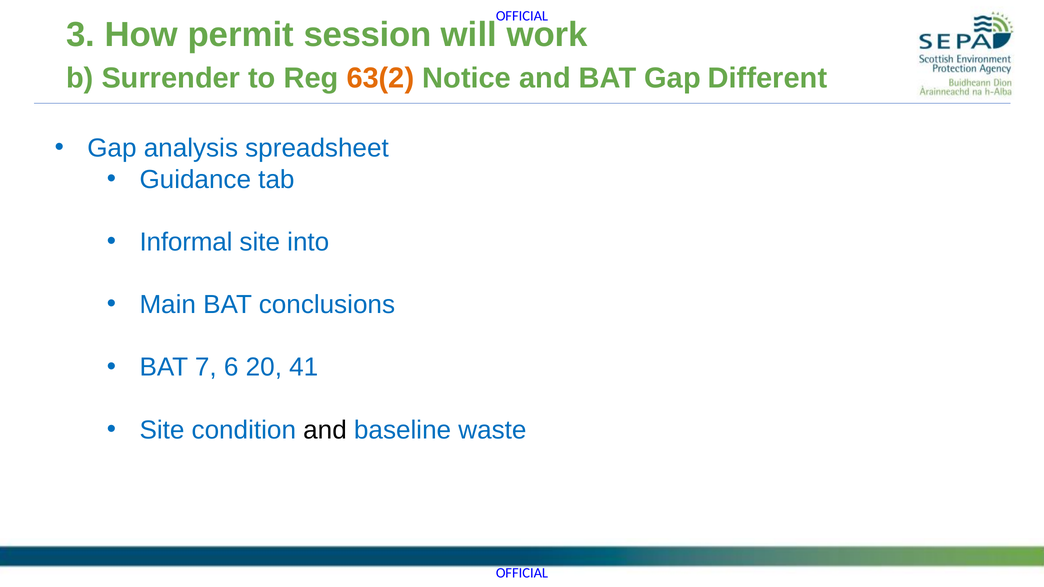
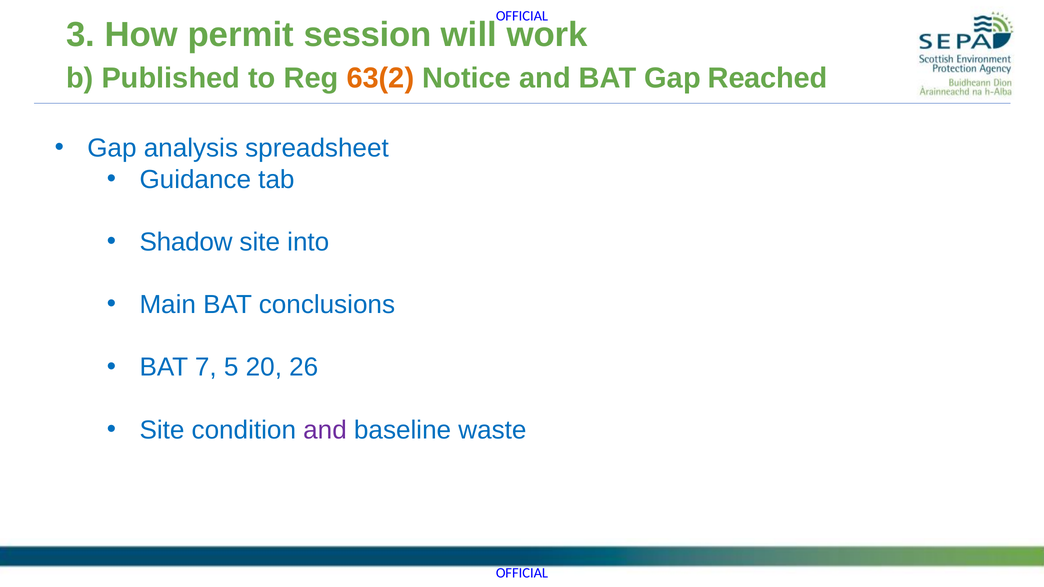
Surrender: Surrender -> Published
Different: Different -> Reached
Informal: Informal -> Shadow
6: 6 -> 5
41: 41 -> 26
and at (325, 430) colour: black -> purple
